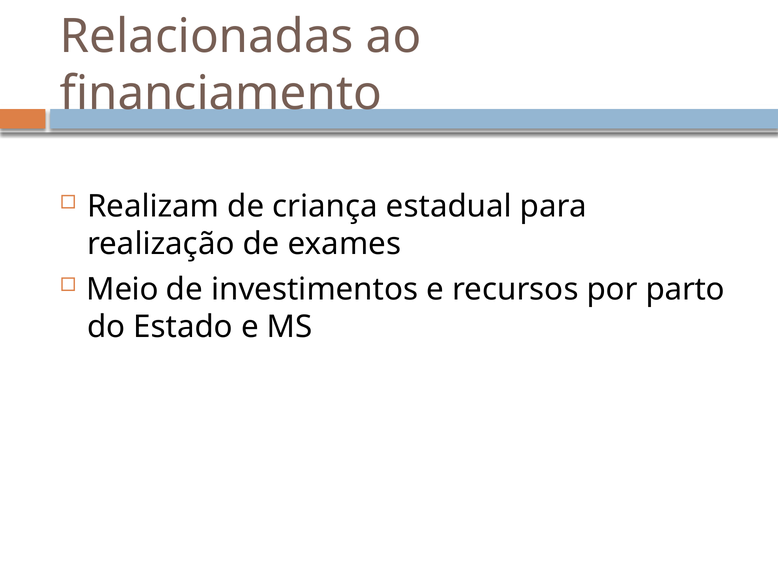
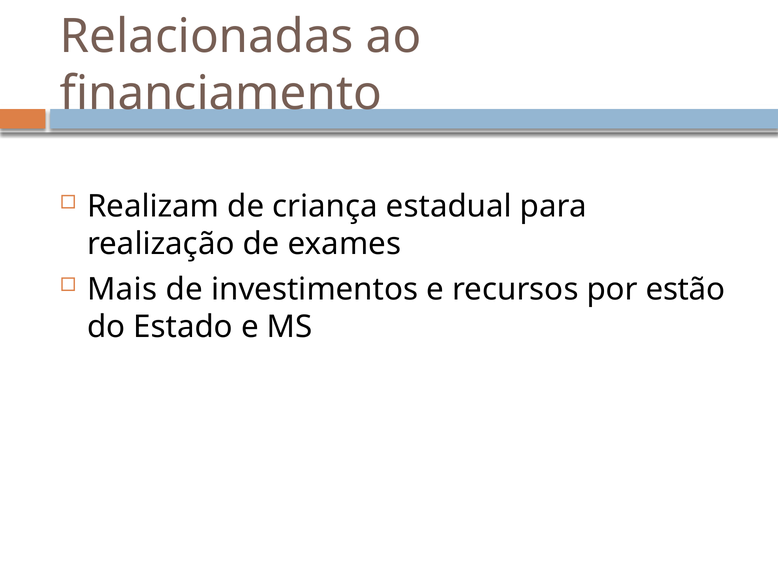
Meio: Meio -> Mais
parto: parto -> estão
